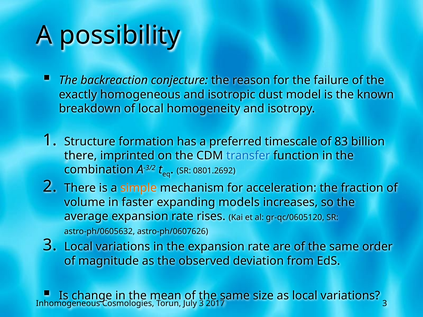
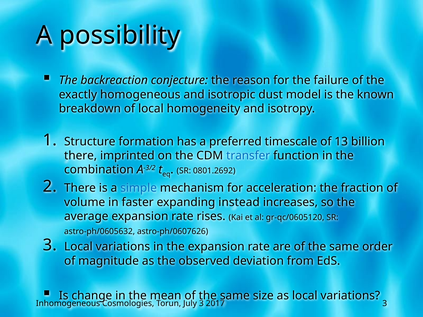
83: 83 -> 13
simple colour: orange -> blue
models: models -> instead
